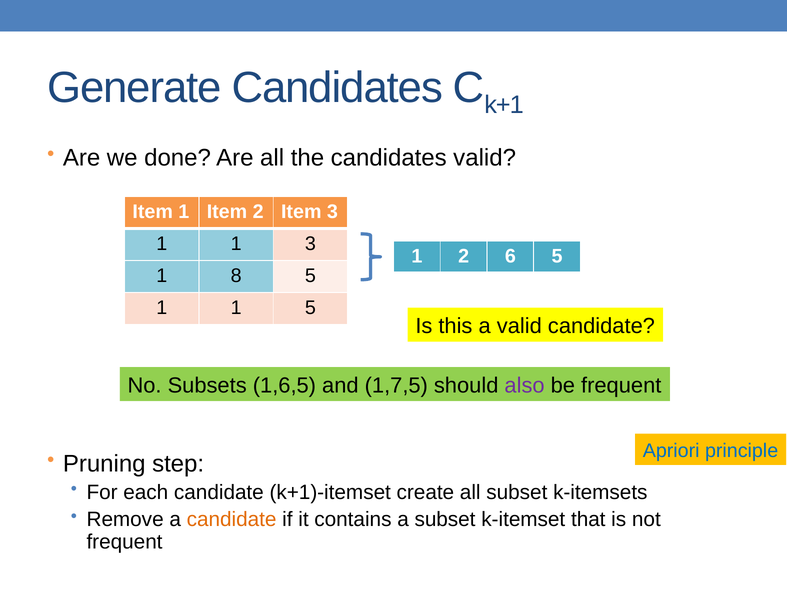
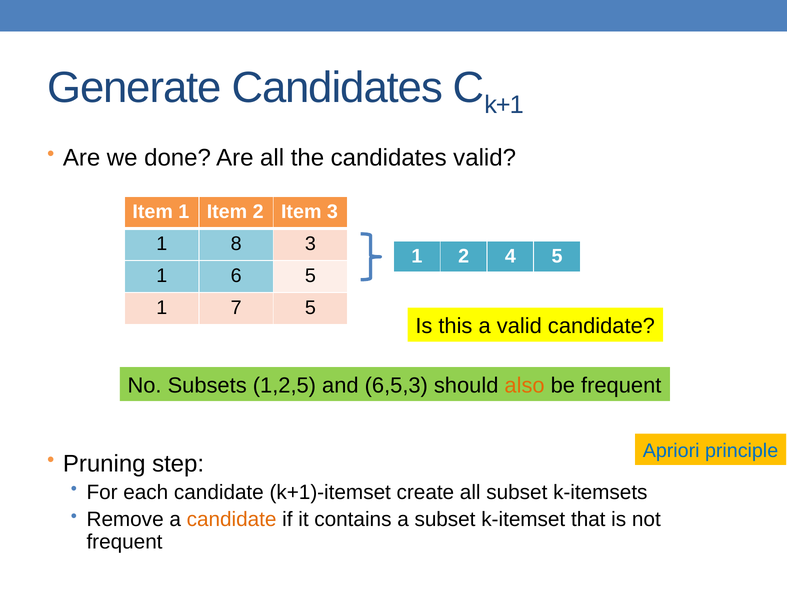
1 at (236, 244): 1 -> 8
6: 6 -> 4
8: 8 -> 6
1 at (236, 308): 1 -> 7
1,6,5: 1,6,5 -> 1,2,5
1,7,5: 1,7,5 -> 6,5,3
also colour: purple -> orange
